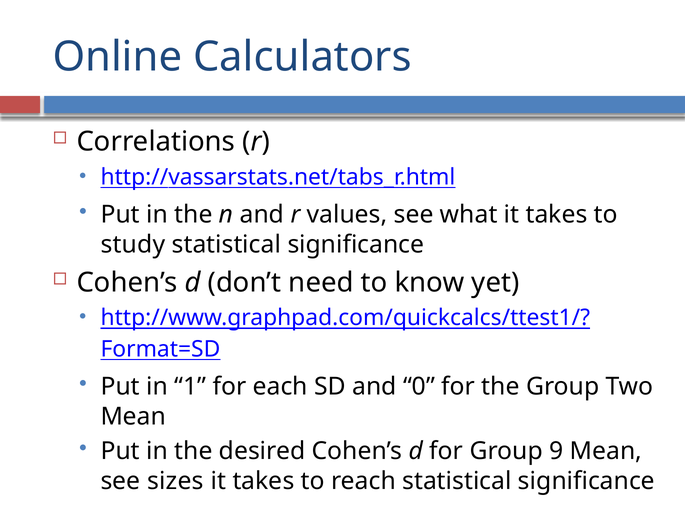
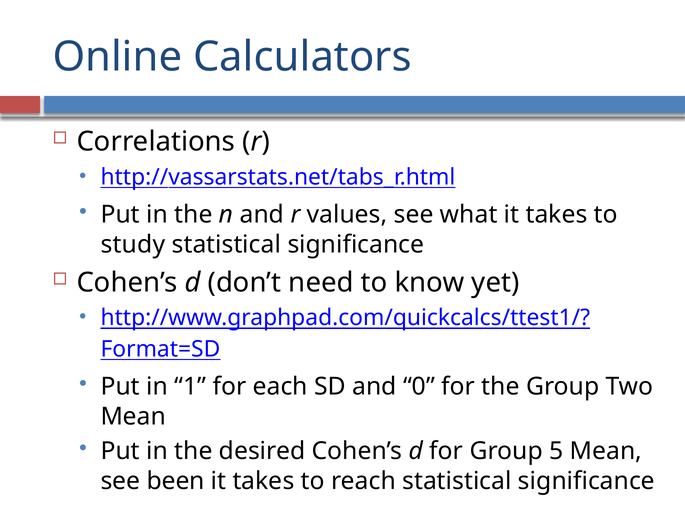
9: 9 -> 5
sizes: sizes -> been
